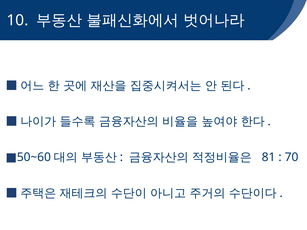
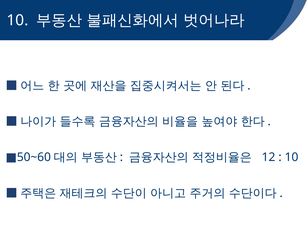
81: 81 -> 12
70 at (292, 157): 70 -> 10
